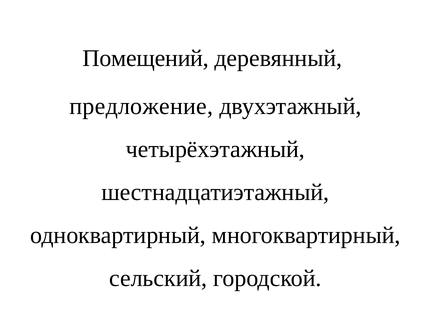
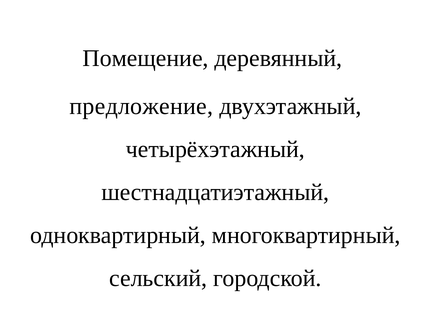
Помещений: Помещений -> Помещение
